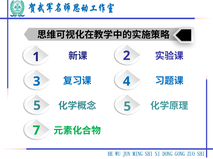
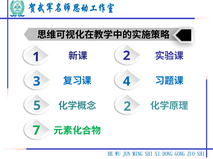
5 at (127, 107): 5 -> 2
